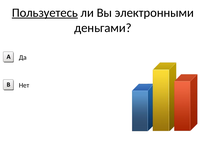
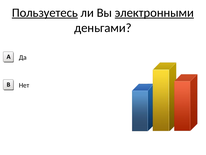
электронными underline: none -> present
